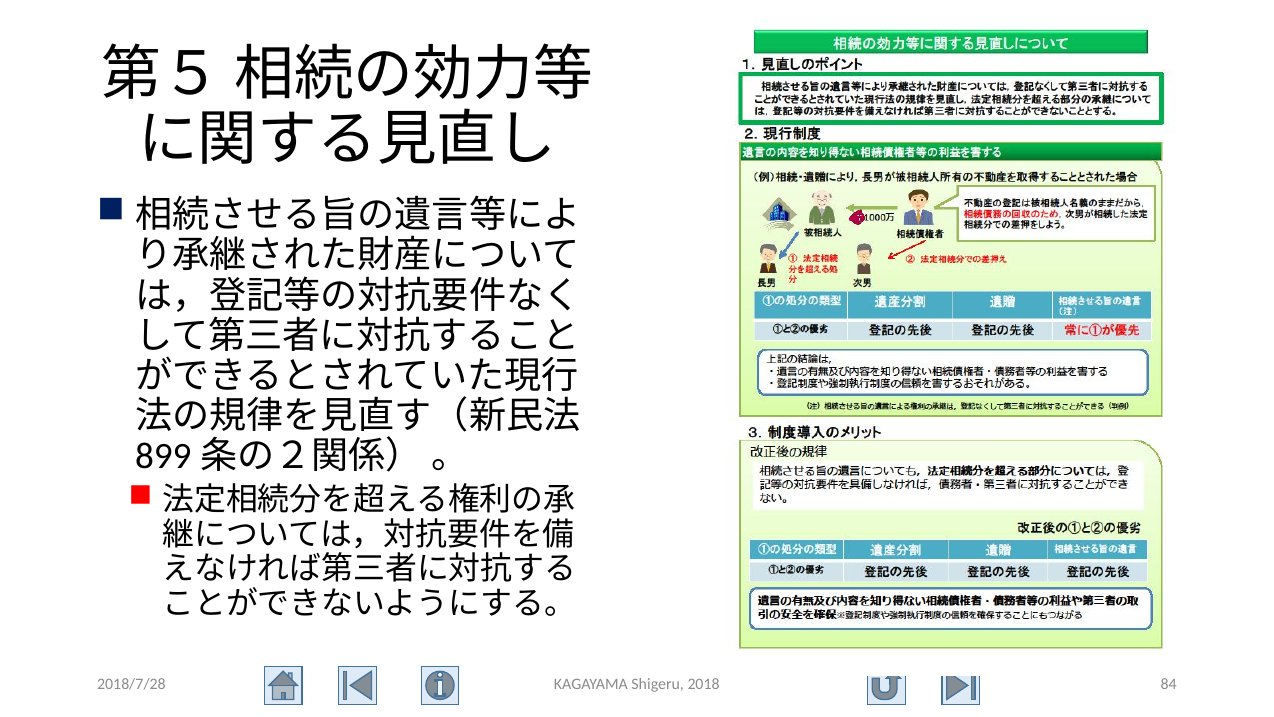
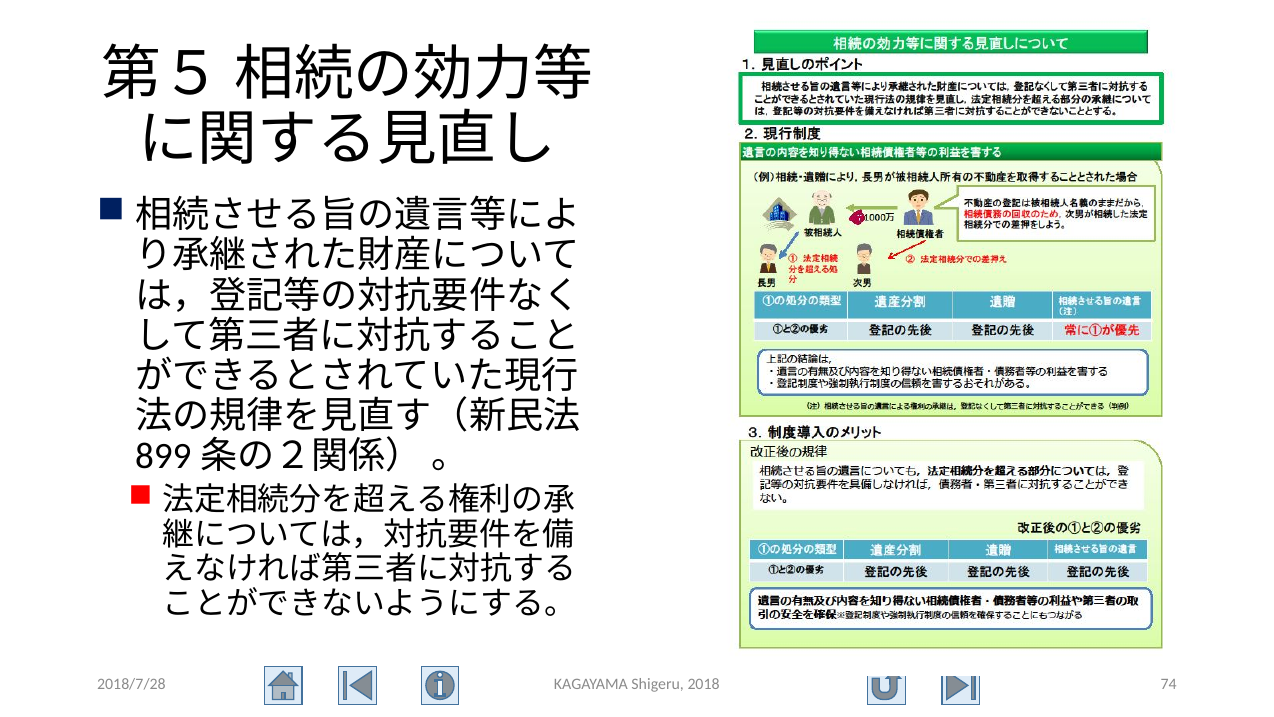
84: 84 -> 74
